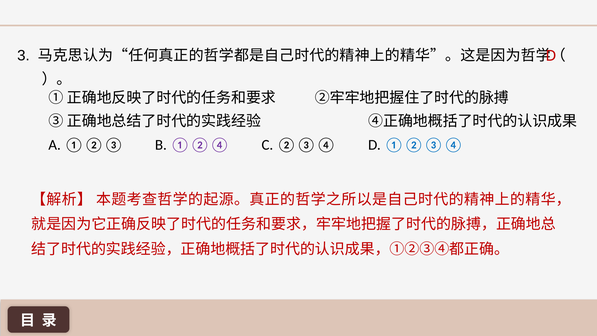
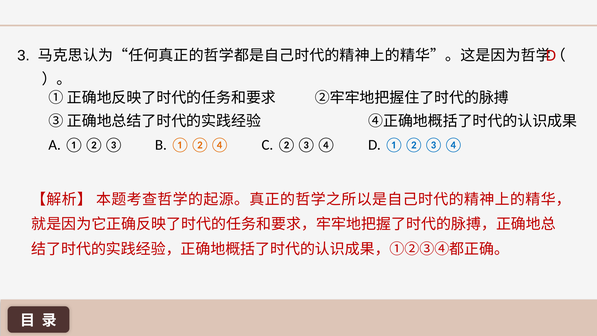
①②④ colour: purple -> orange
